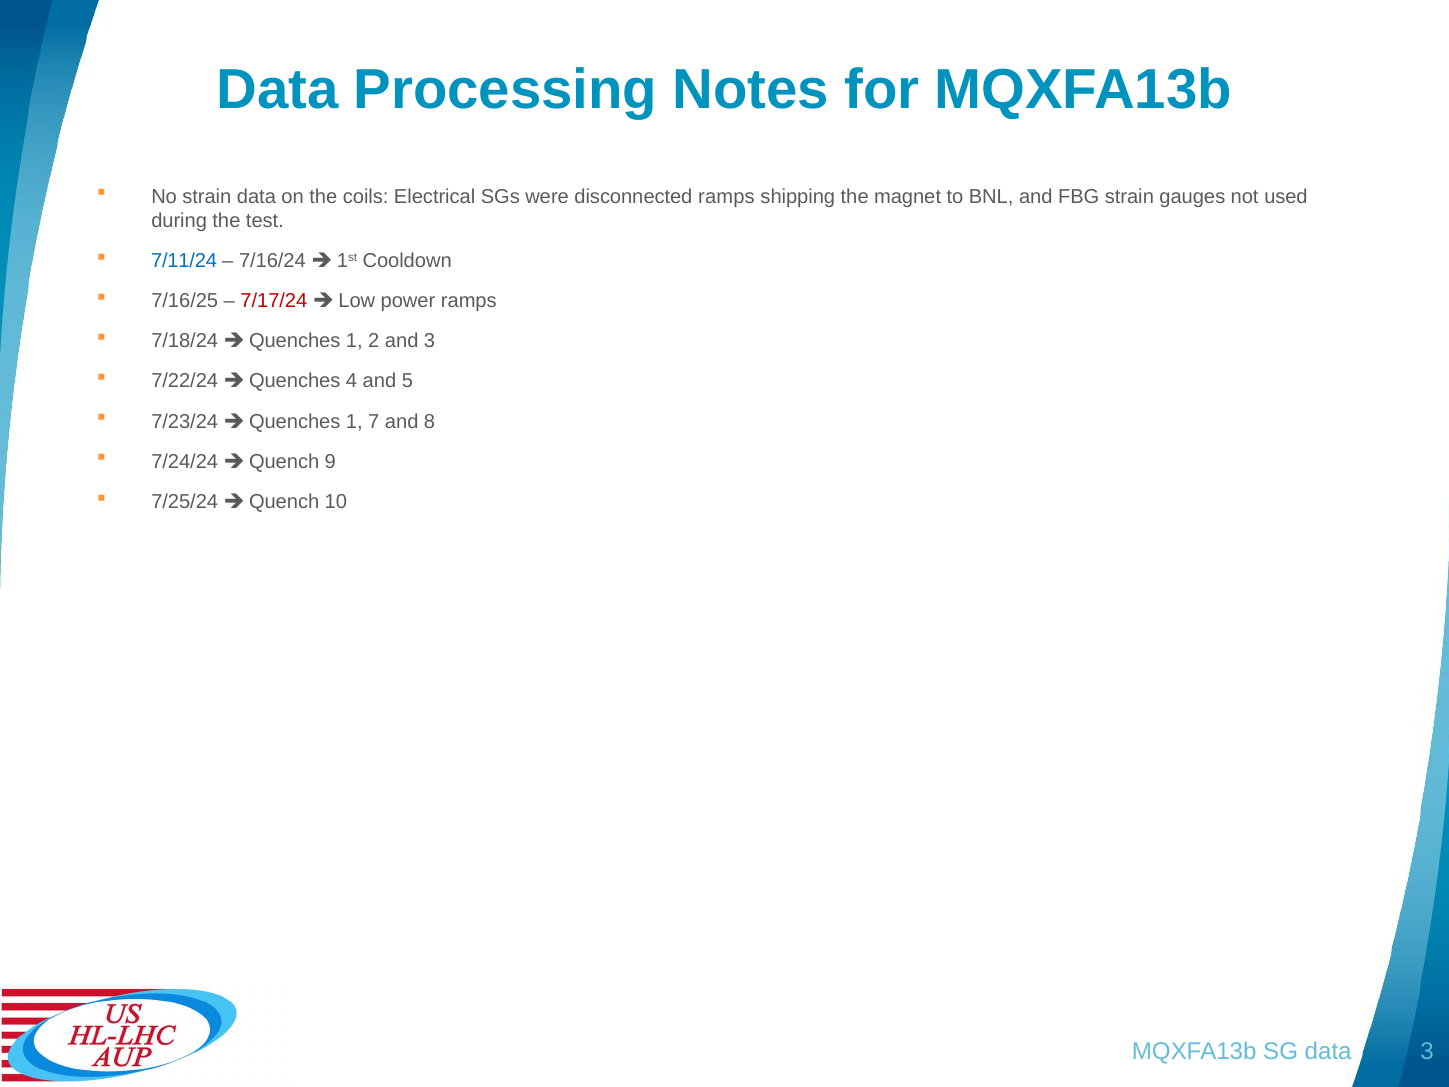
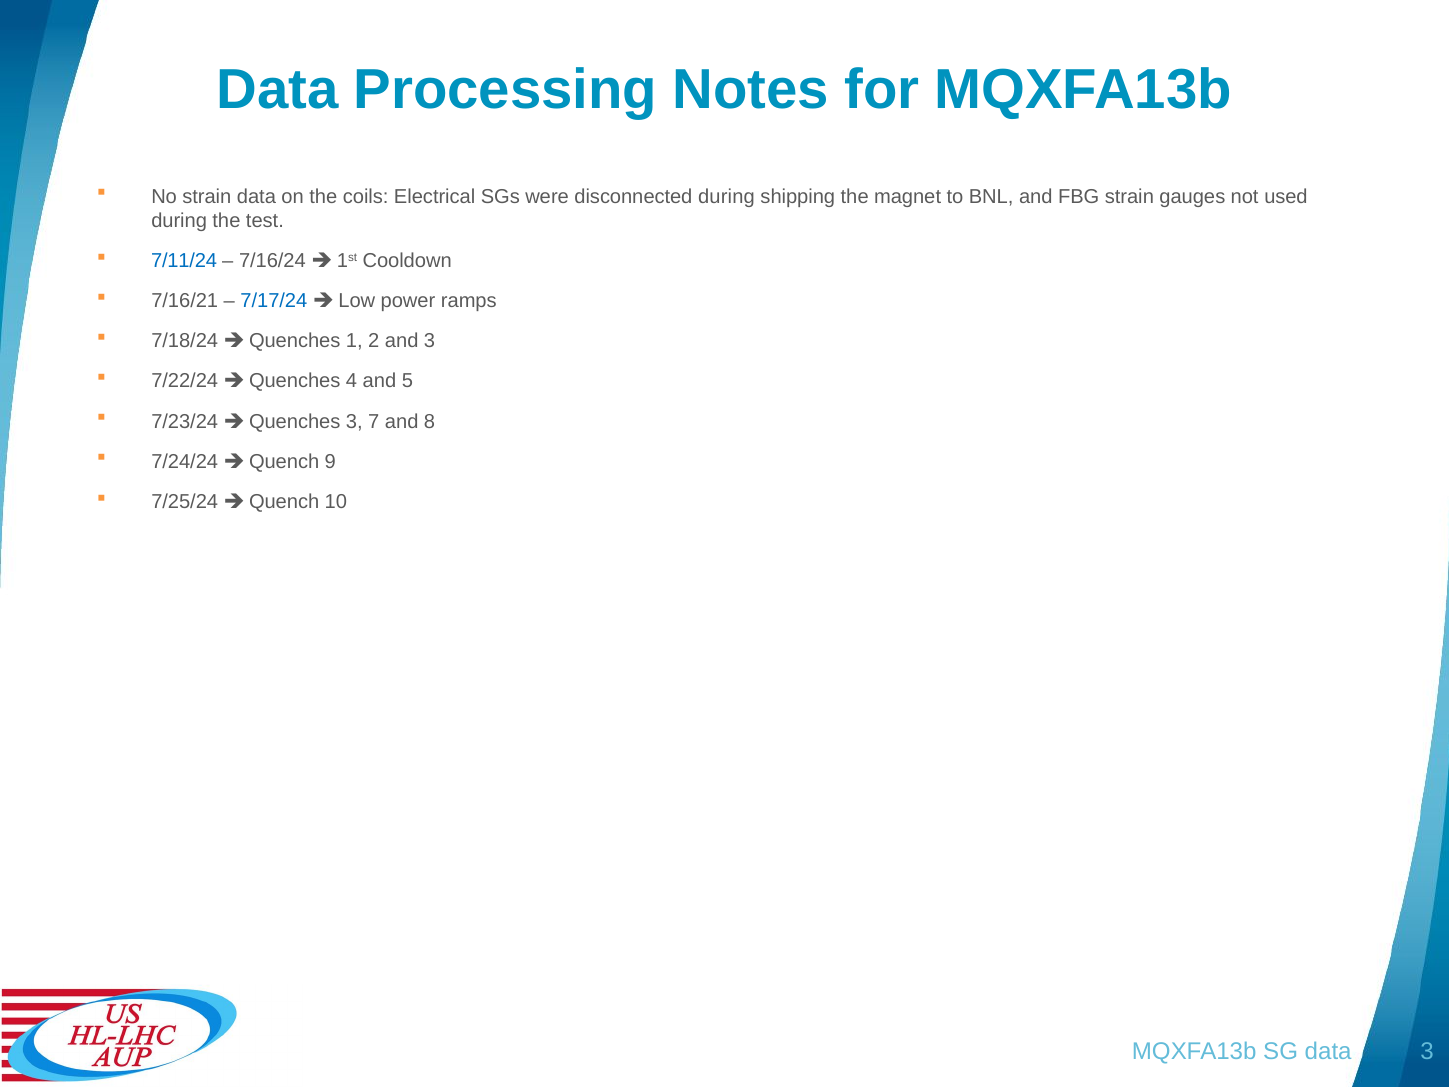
disconnected ramps: ramps -> during
7/16/25: 7/16/25 -> 7/16/21
7/17/24 colour: red -> blue
1 at (354, 421): 1 -> 3
